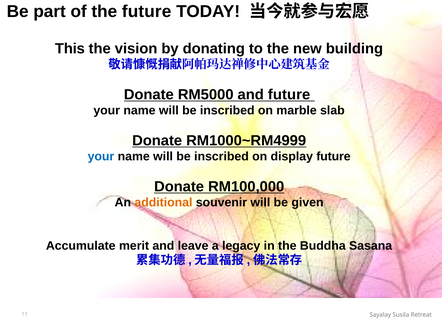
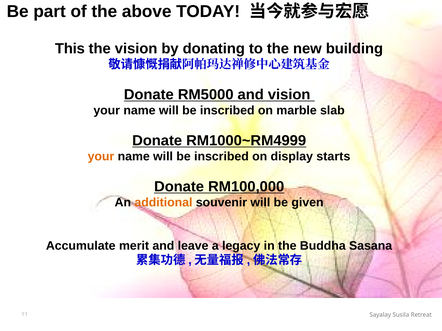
the future: future -> above
and future: future -> vision
your at (101, 157) colour: blue -> orange
display future: future -> starts
